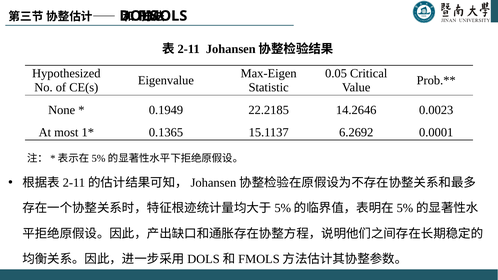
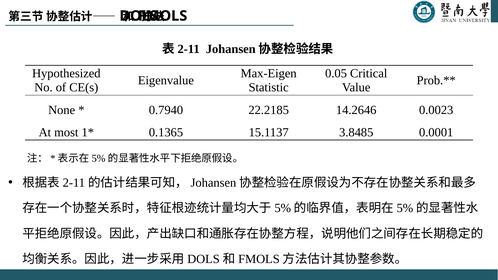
0.1949: 0.1949 -> 0.7940
6.2692: 6.2692 -> 3.8485
